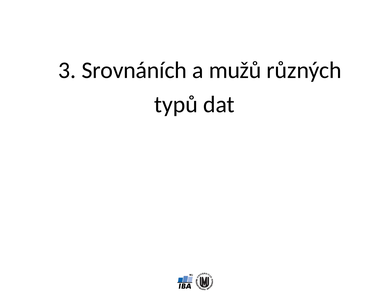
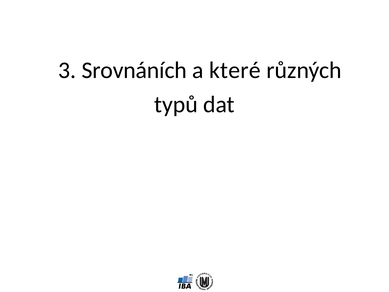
mužů: mužů -> které
